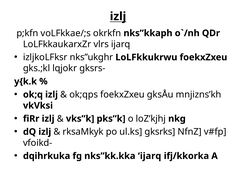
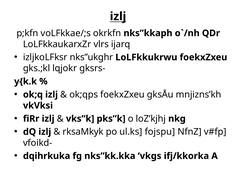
gksrks: gksrks -> fojspu
nks”kk.kka ijarq: ijarq -> vkgs
